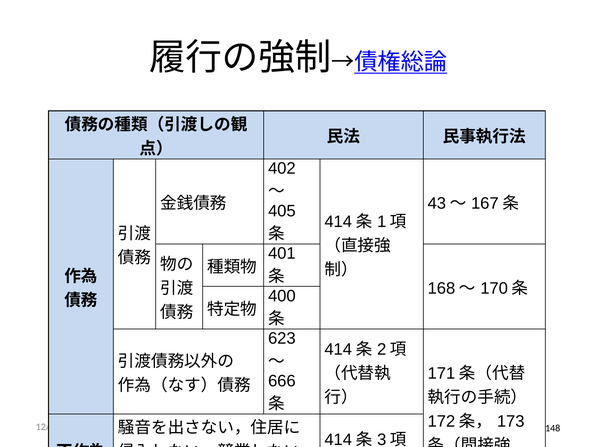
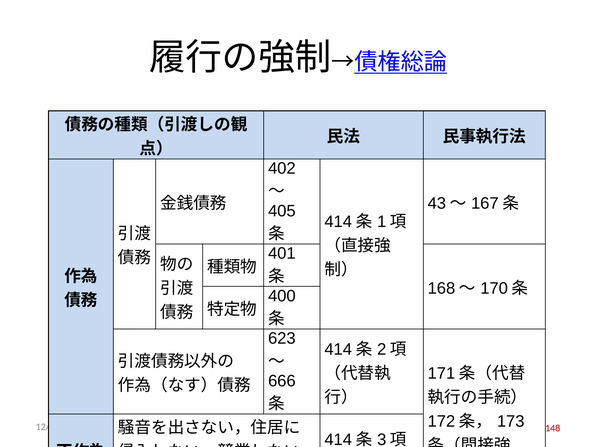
148 colour: black -> red
